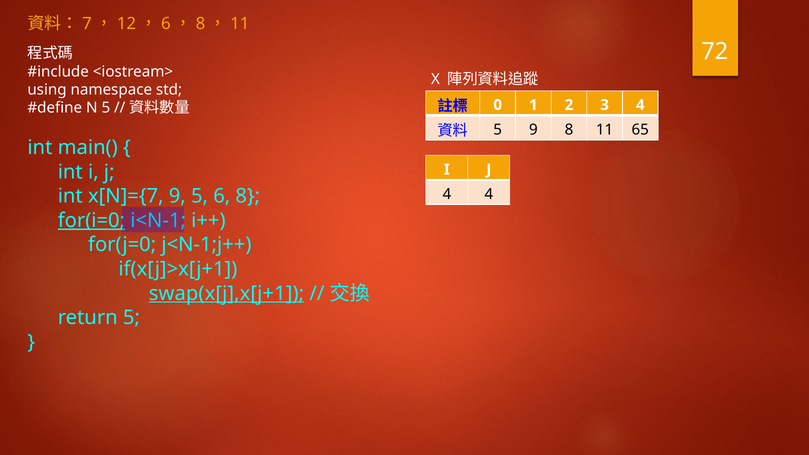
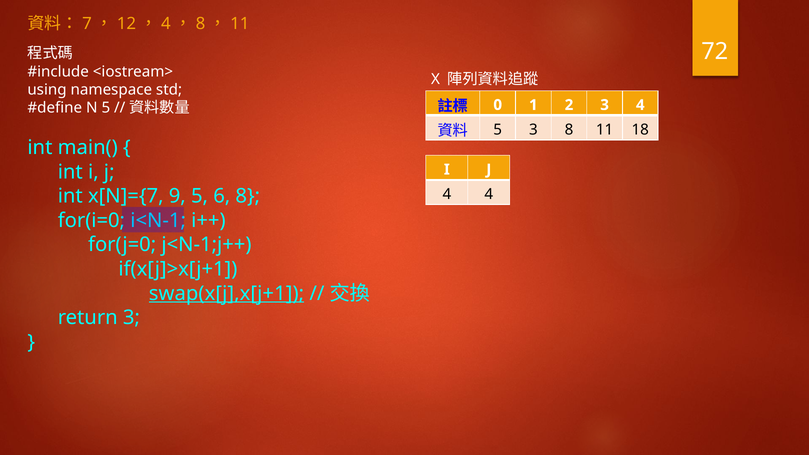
6 at (166, 24): 6 -> 4
5 9: 9 -> 3
65: 65 -> 18
for(i=0 underline: present -> none
return 5: 5 -> 3
